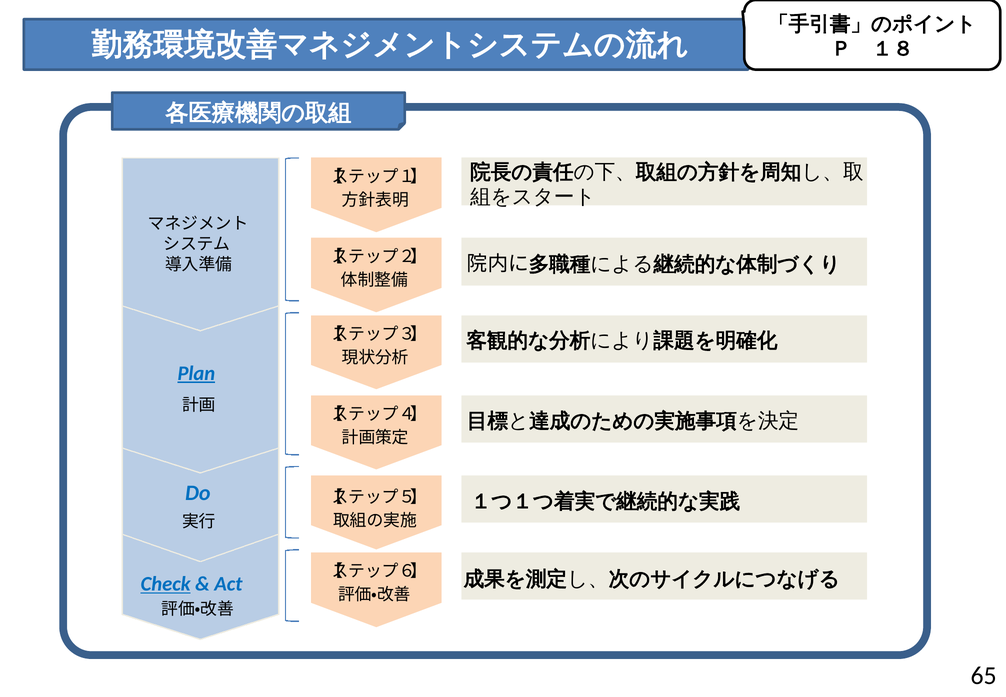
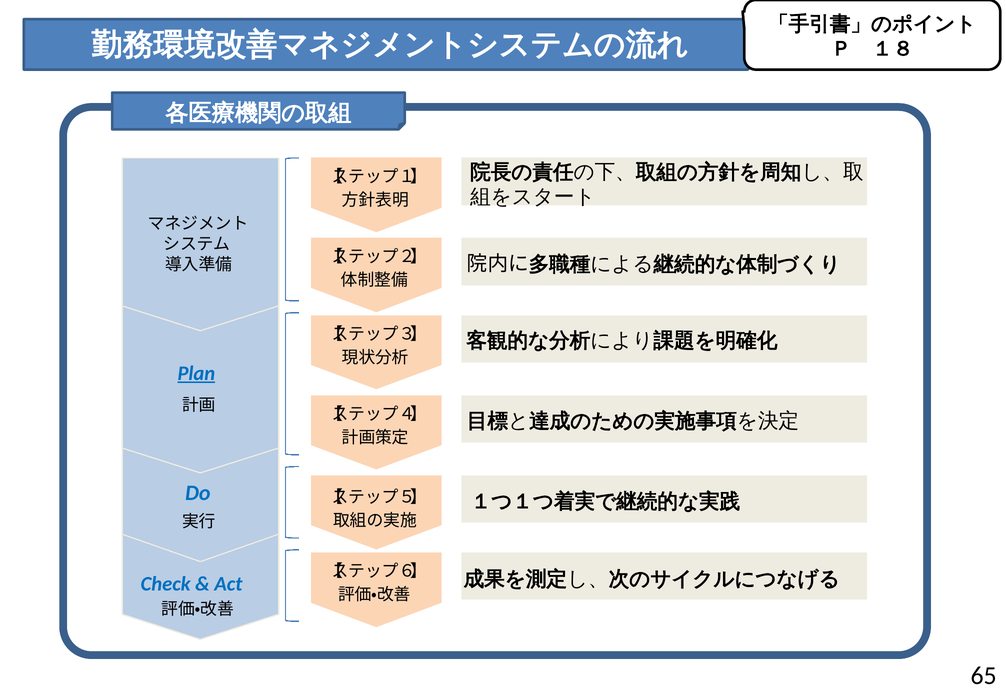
Check underline: present -> none
